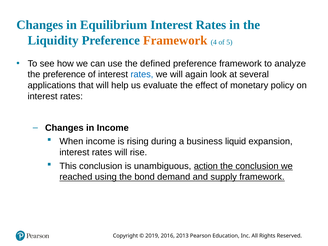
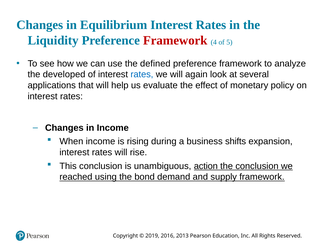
Framework at (175, 40) colour: orange -> red
the preference: preference -> developed
liquid: liquid -> shifts
